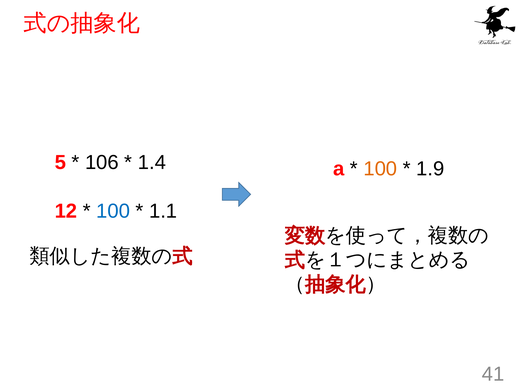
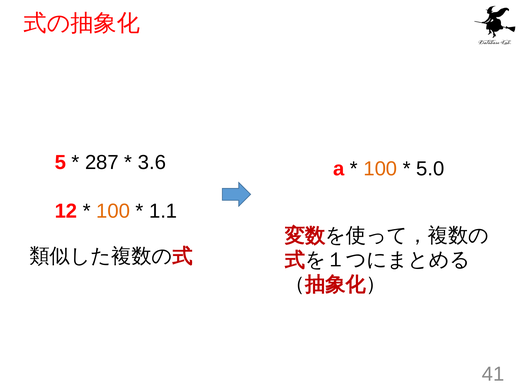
106: 106 -> 287
1.4: 1.4 -> 3.6
1.9: 1.9 -> 5.0
100 at (113, 211) colour: blue -> orange
